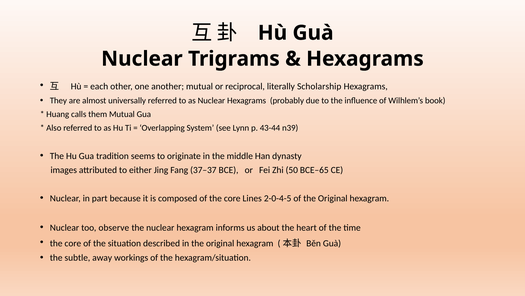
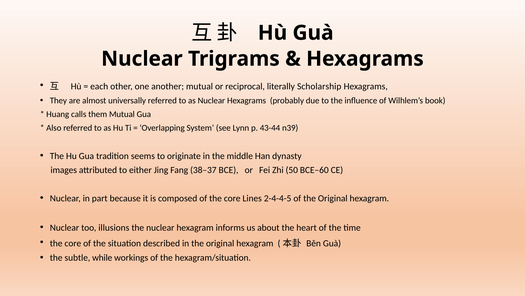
37–37: 37–37 -> 38–37
BCE–65: BCE–65 -> BCE–60
2-0-4-5: 2-0-4-5 -> 2-4-4-5
observe: observe -> illusions
away: away -> while
